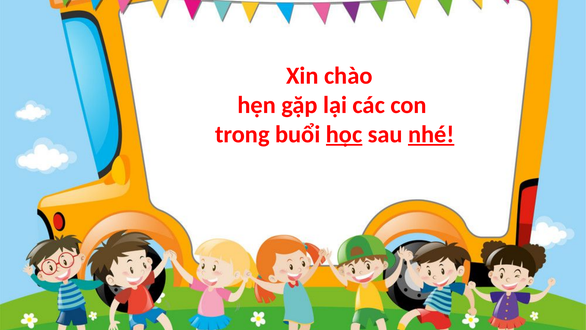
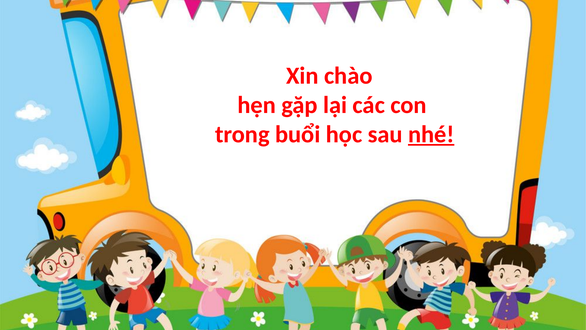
học underline: present -> none
